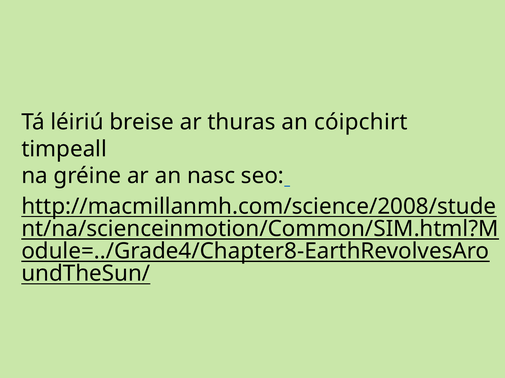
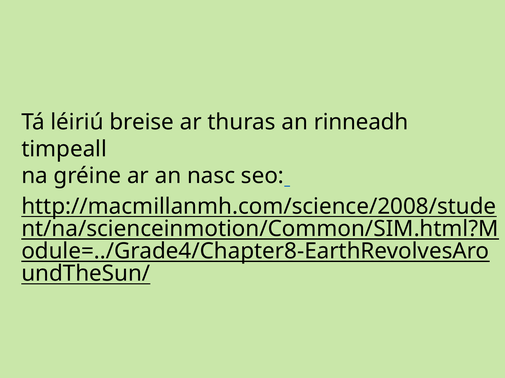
cóipchirt: cóipchirt -> rinneadh
